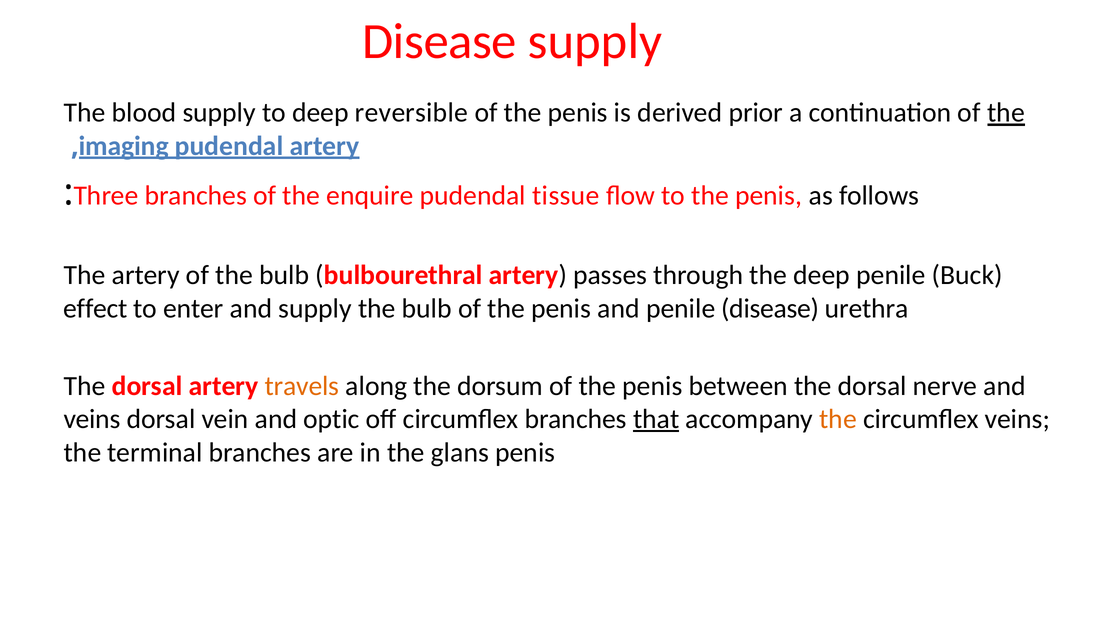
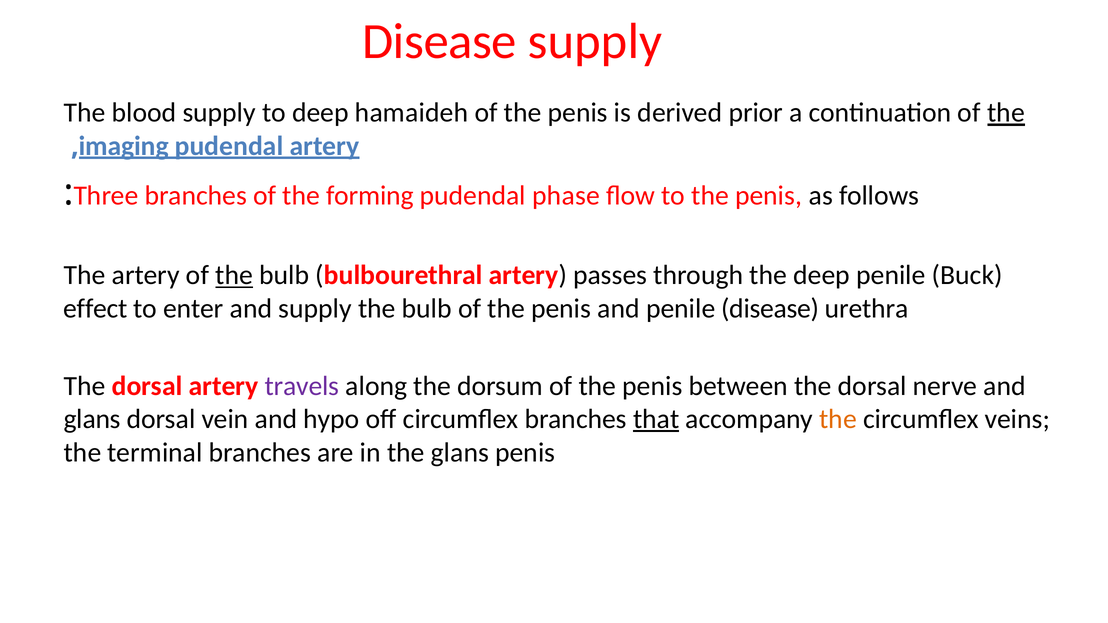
reversible: reversible -> hamaideh
enquire: enquire -> forming
tissue: tissue -> phase
the at (234, 275) underline: none -> present
travels colour: orange -> purple
veins at (92, 419): veins -> glans
optic: optic -> hypo
